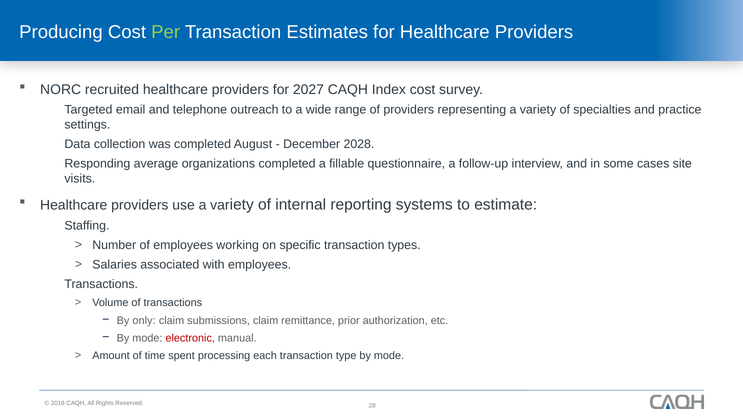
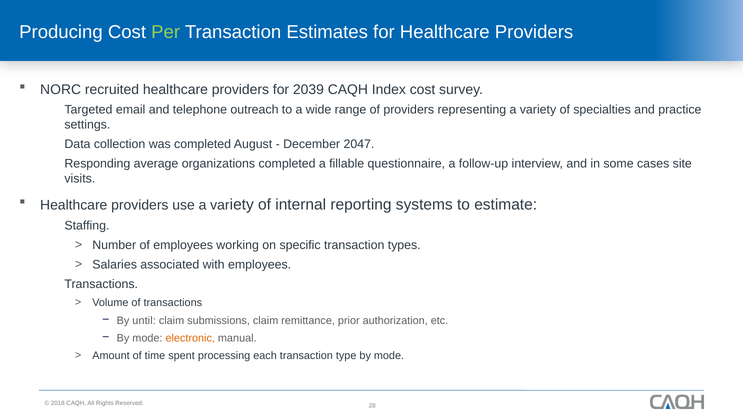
2027: 2027 -> 2039
2028: 2028 -> 2047
only: only -> until
electronic colour: red -> orange
